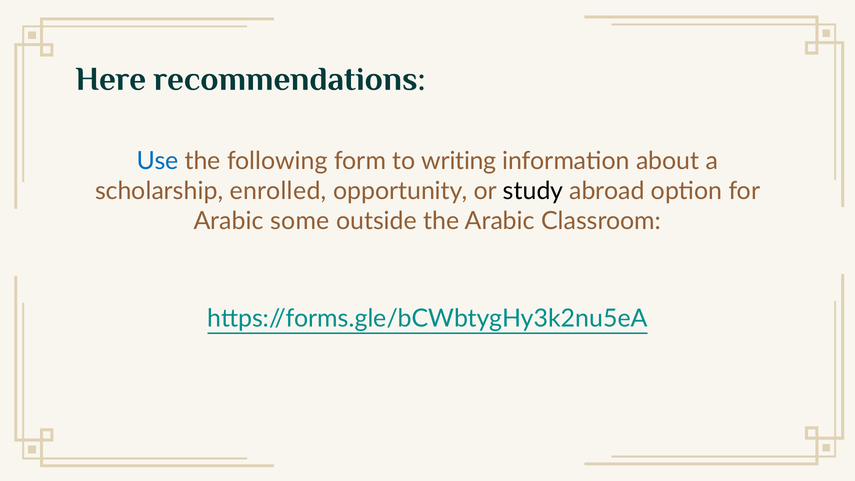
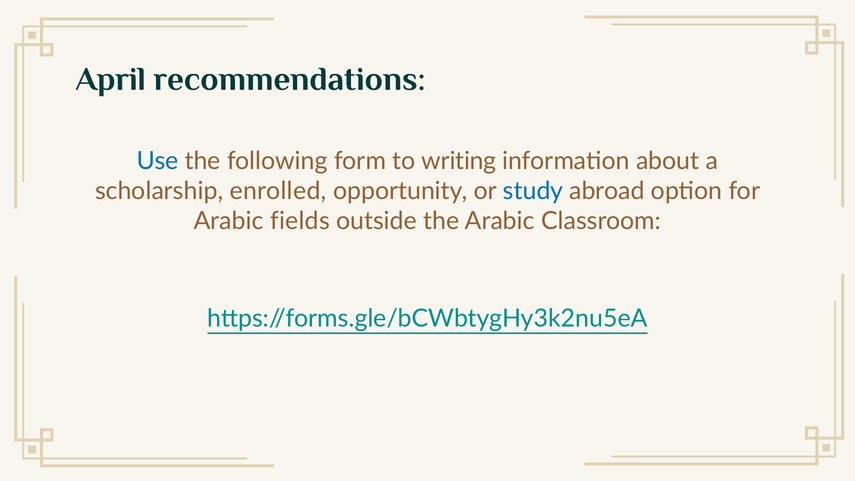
Here: Here -> April
study colour: black -> blue
some: some -> fields
